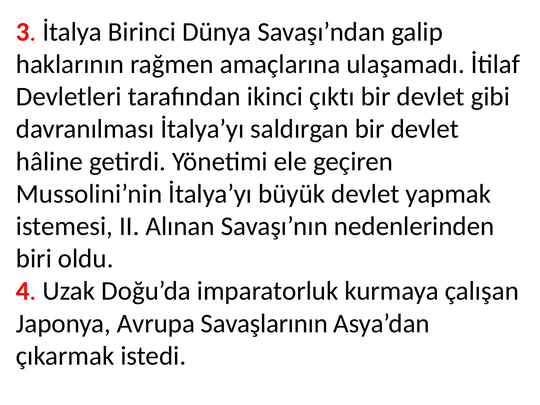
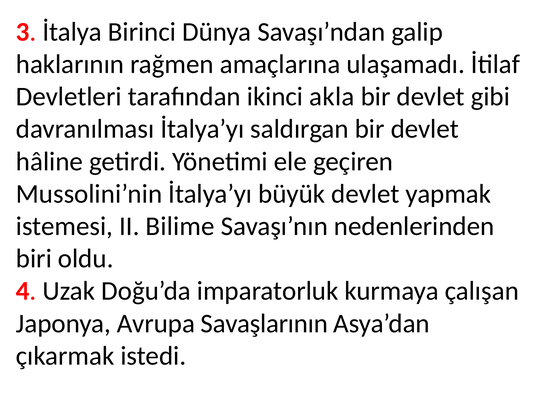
çıktı: çıktı -> akla
Alınan: Alınan -> Bilime
